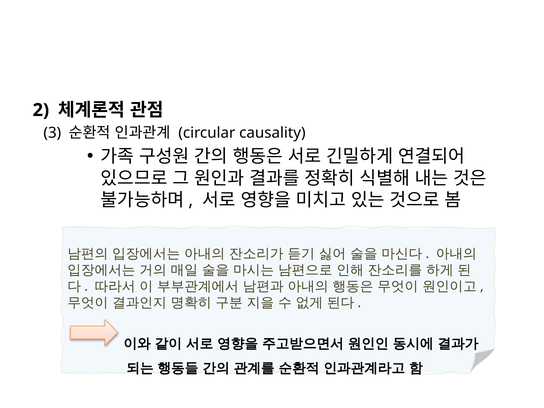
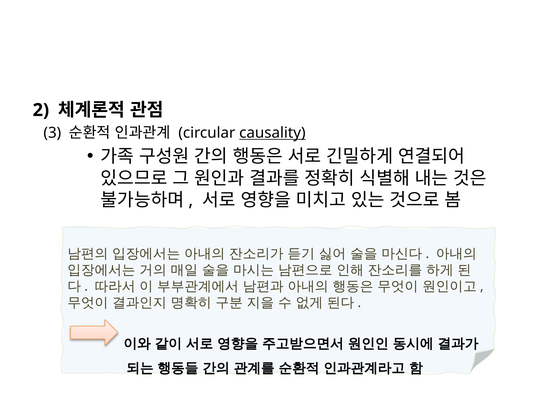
causality underline: none -> present
